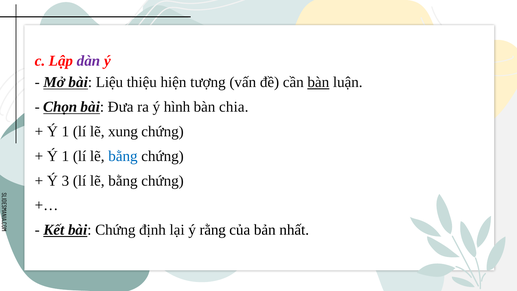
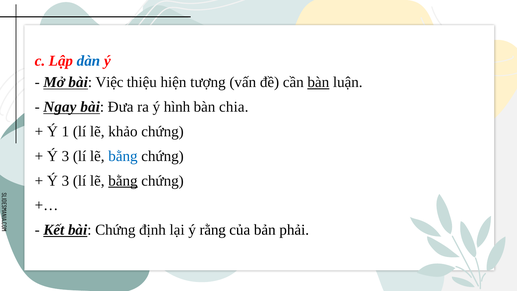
dàn colour: purple -> blue
Liệu: Liệu -> Việc
Chọn: Chọn -> Ngay
xung: xung -> khảo
1 at (65, 156): 1 -> 3
bằng at (123, 181) underline: none -> present
nhất: nhất -> phải
